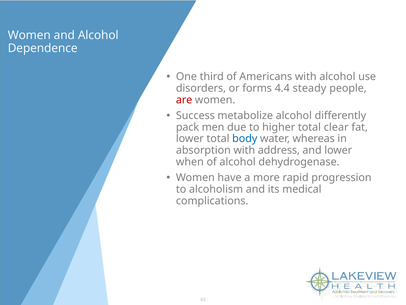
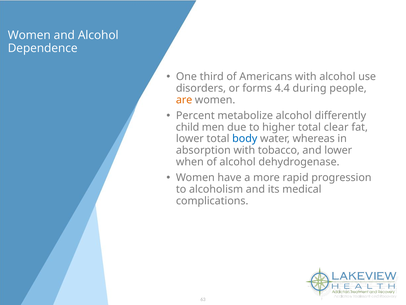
steady: steady -> during
are colour: red -> orange
Success: Success -> Percent
pack: pack -> child
address: address -> tobacco
